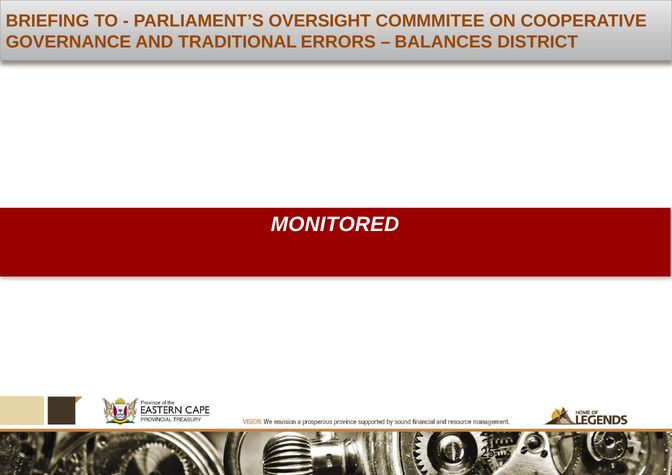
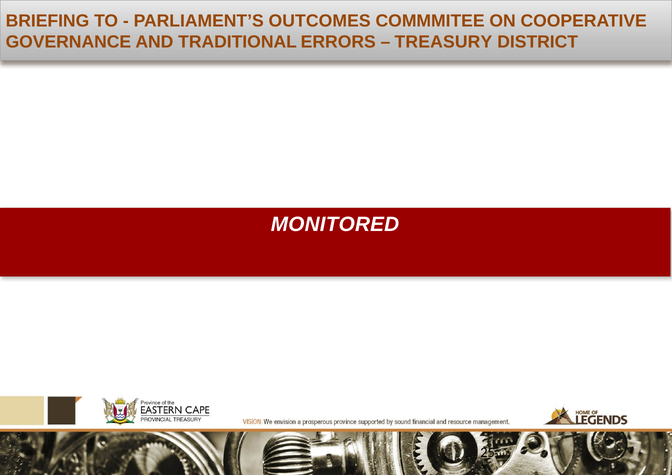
OVERSIGHT: OVERSIGHT -> OUTCOMES
BALANCES: BALANCES -> TREASURY
